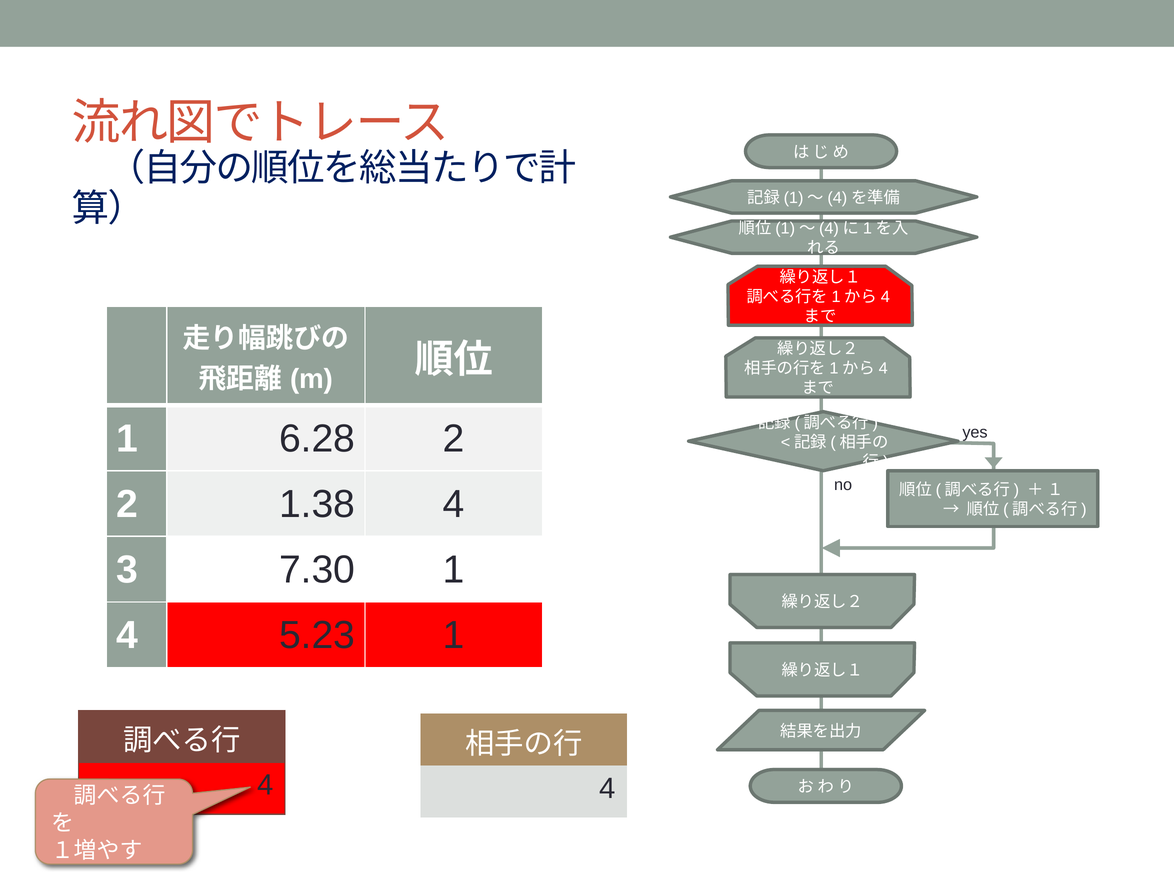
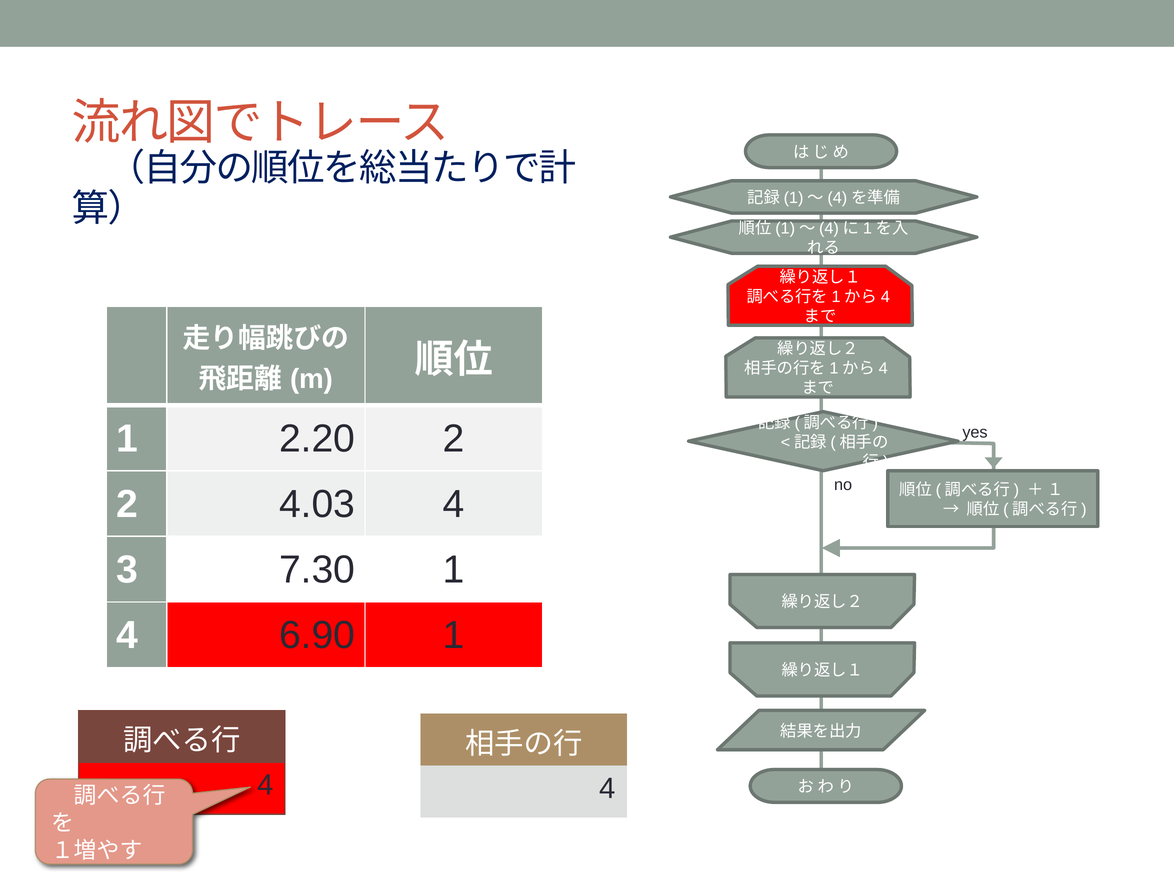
6.28: 6.28 -> 2.20
1.38: 1.38 -> 4.03
5.23: 5.23 -> 6.90
